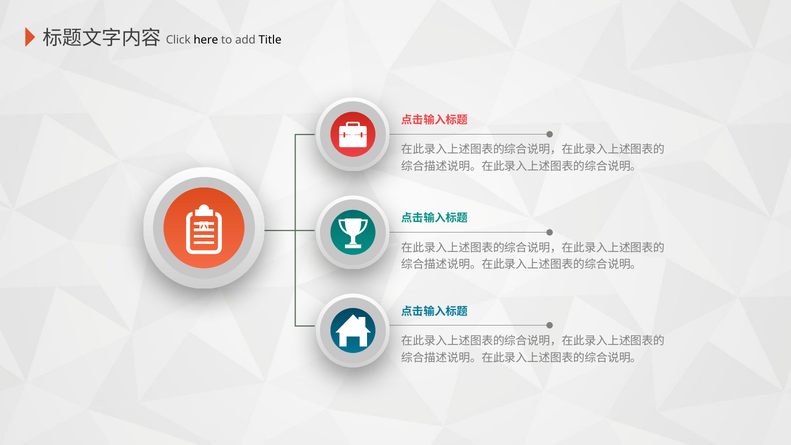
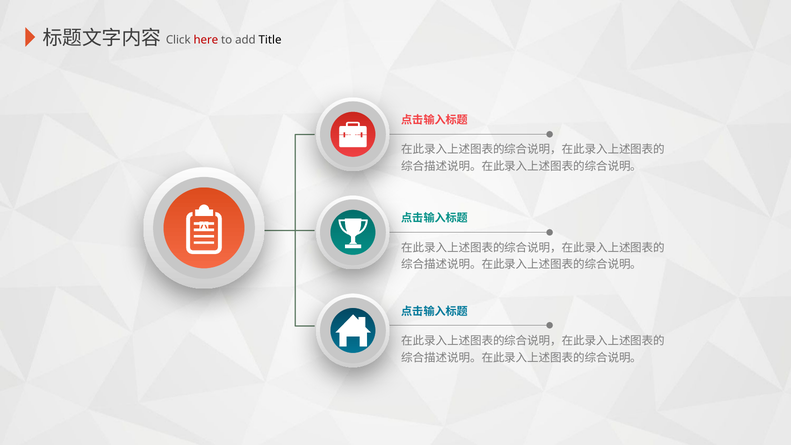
here colour: black -> red
